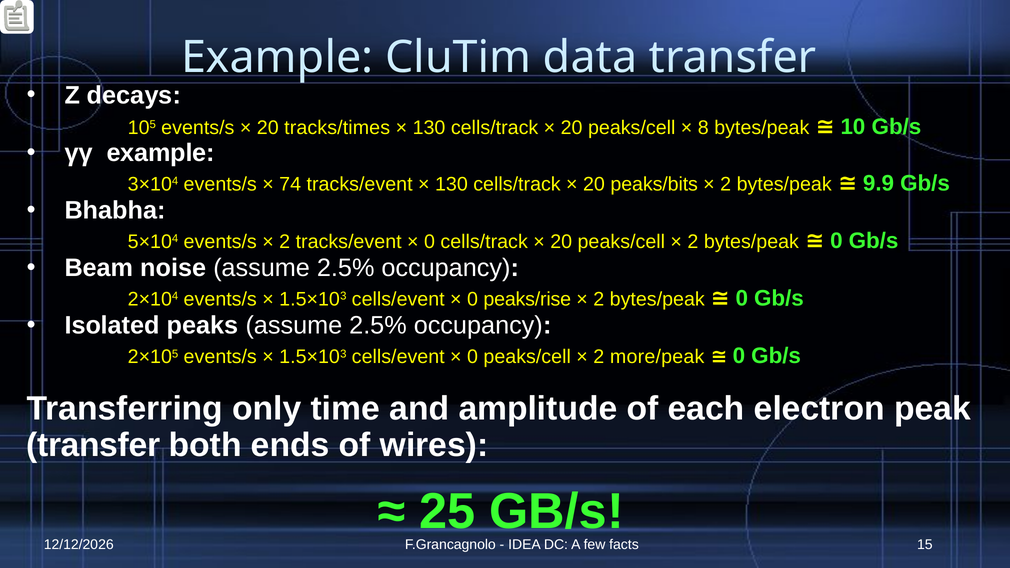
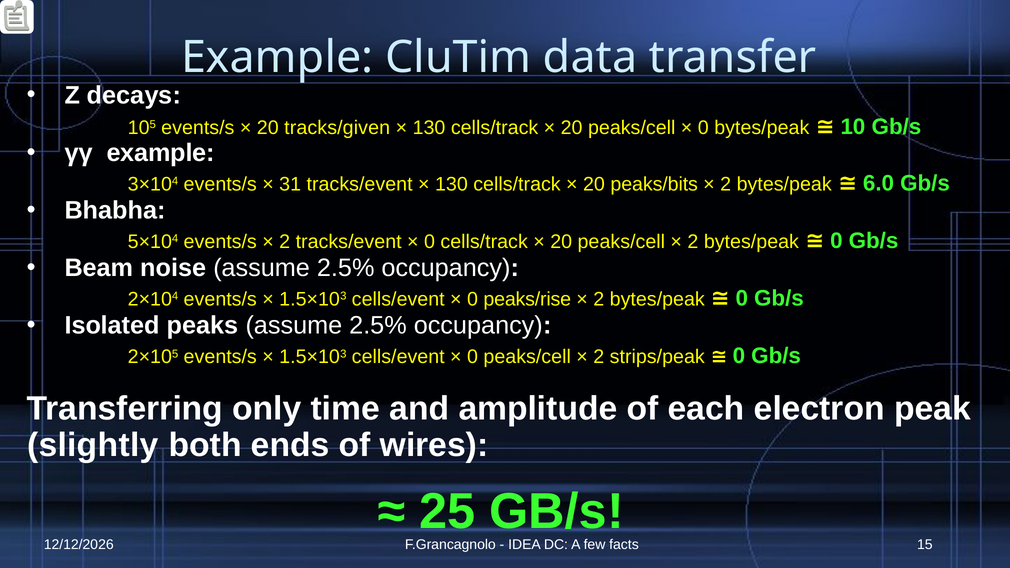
tracks/times: tracks/times -> tracks/given
8 at (703, 128): 8 -> 0
74: 74 -> 31
9.9: 9.9 -> 6.0
more/peak: more/peak -> strips/peak
transfer at (93, 445): transfer -> slightly
